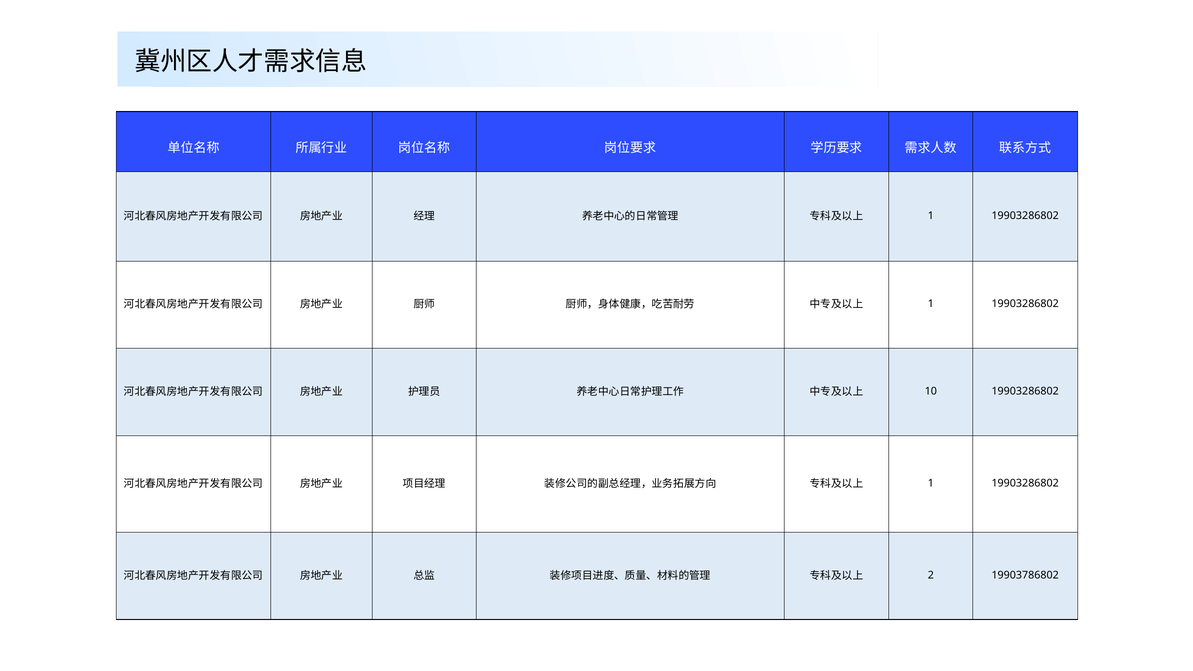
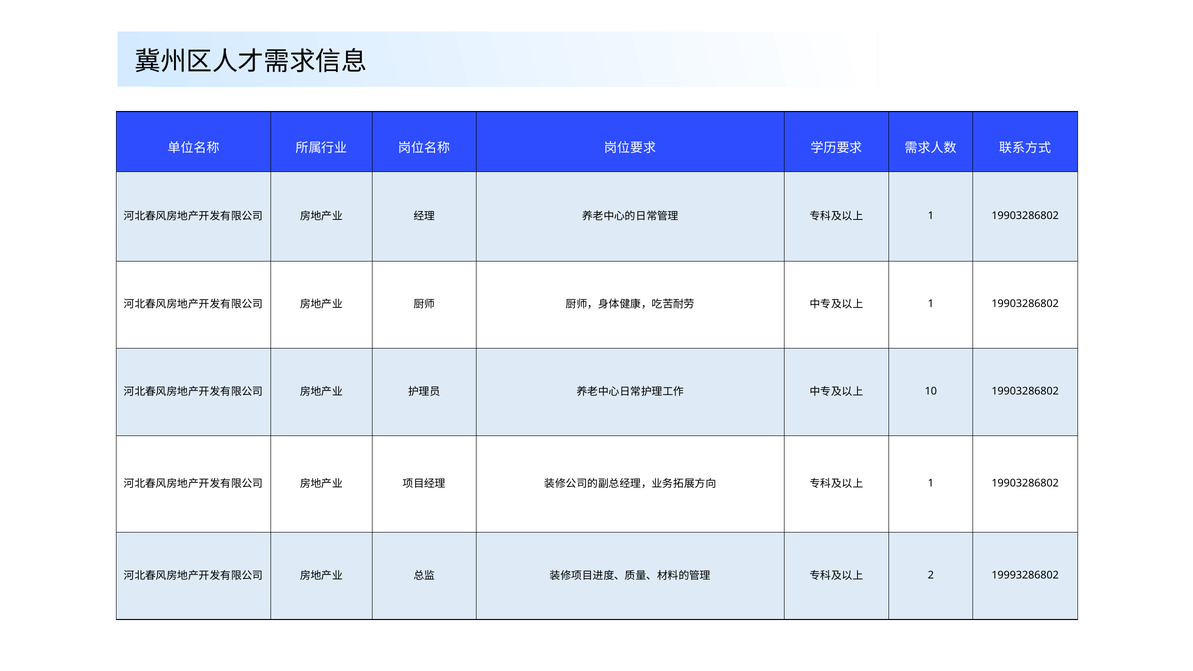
19903786802: 19903786802 -> 19993286802
